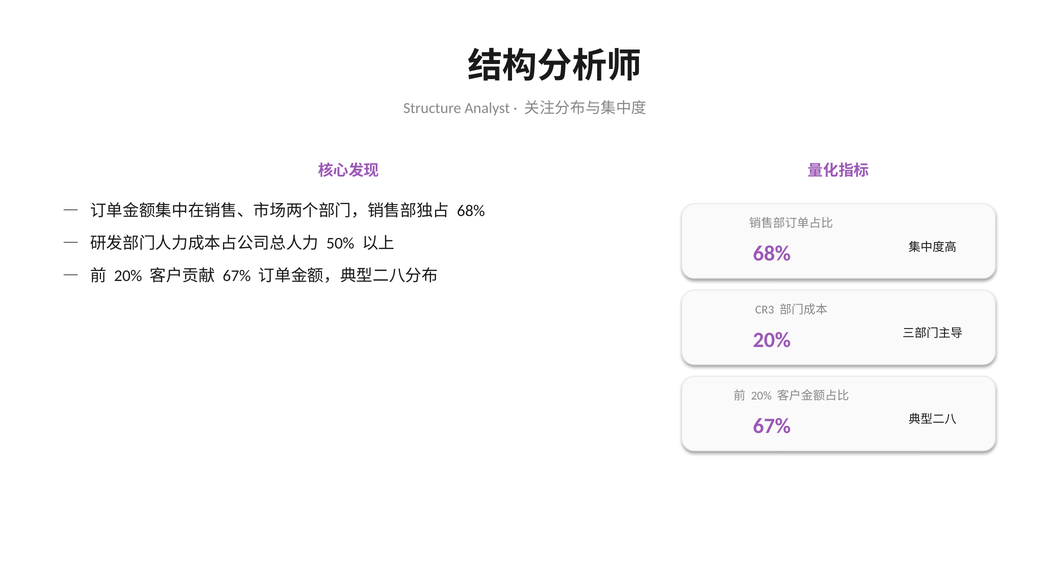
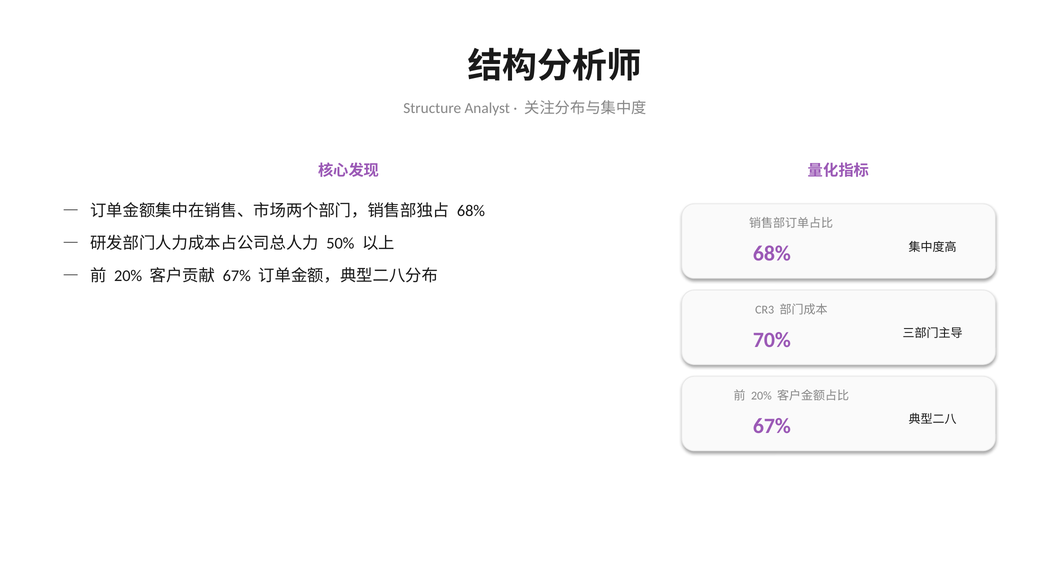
20% at (772, 340): 20% -> 70%
